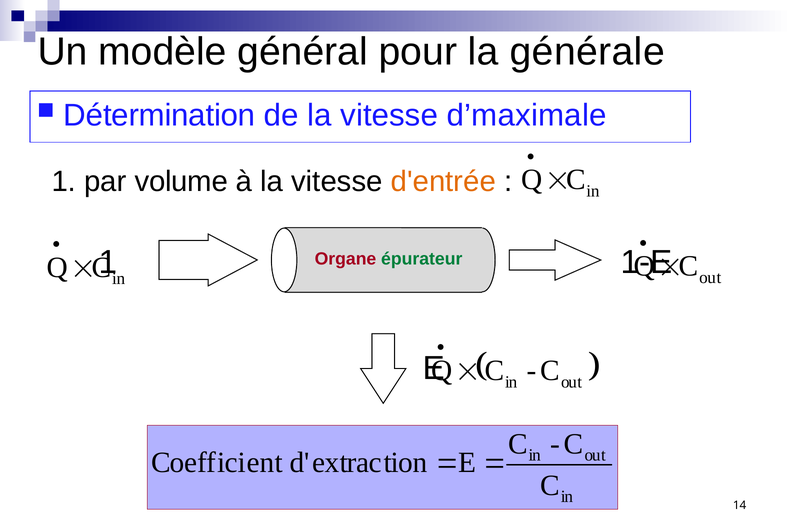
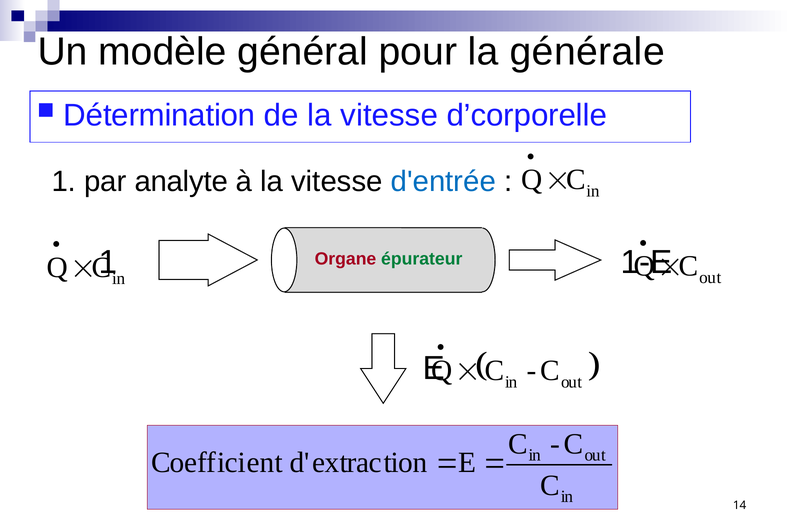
d’maximale: d’maximale -> d’corporelle
volume: volume -> analyte
d'entrée colour: orange -> blue
